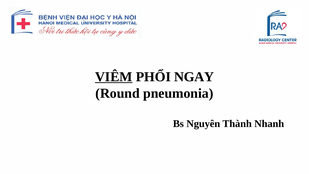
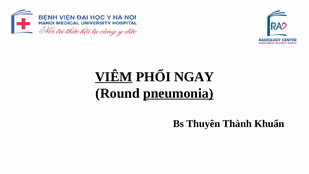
pneumonia underline: none -> present
Nguyên: Nguyên -> Thuyên
Nhanh: Nhanh -> Khuẩn
